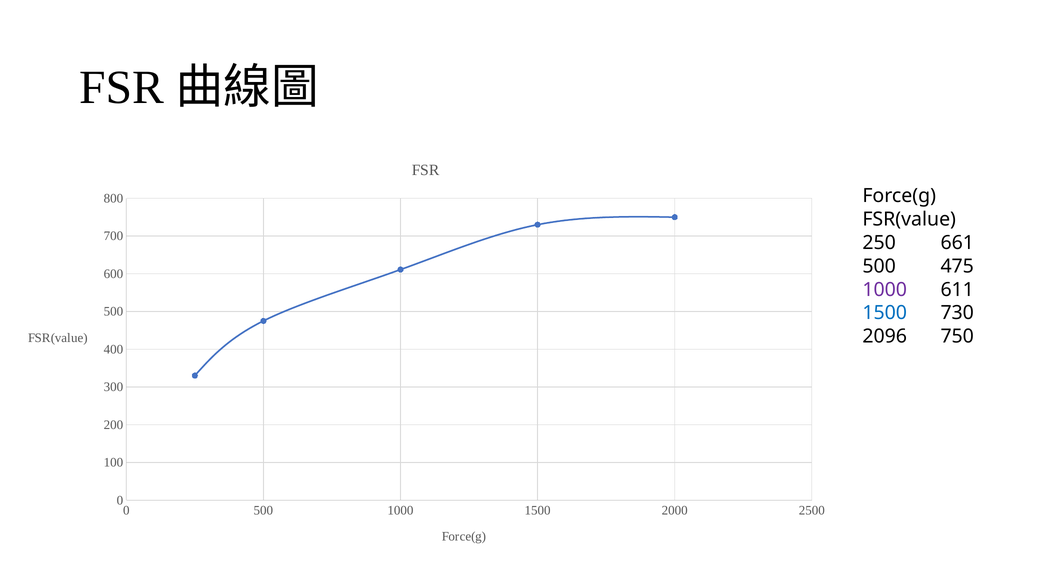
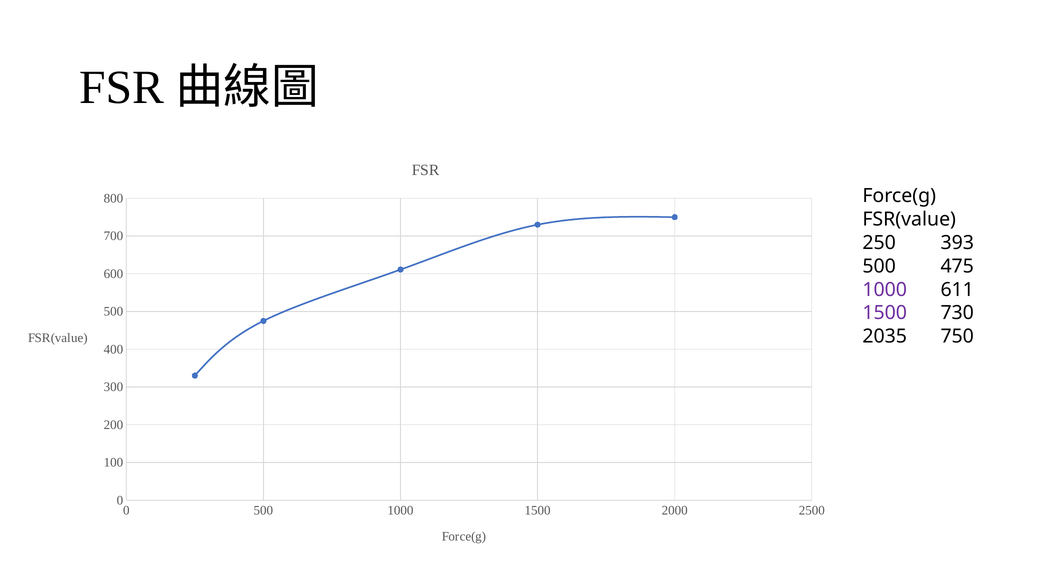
661: 661 -> 393
1500 at (885, 313) colour: blue -> purple
2096: 2096 -> 2035
